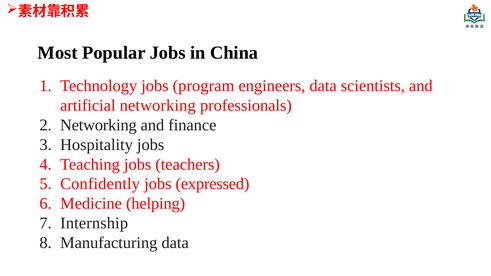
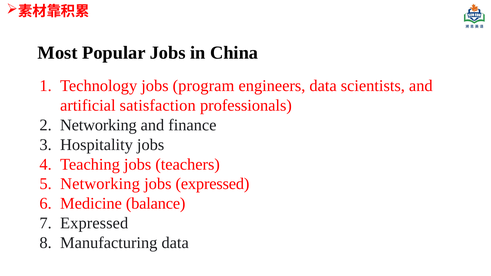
artificial networking: networking -> satisfaction
Confidently at (100, 184): Confidently -> Networking
helping: helping -> balance
Internship at (94, 223): Internship -> Expressed
